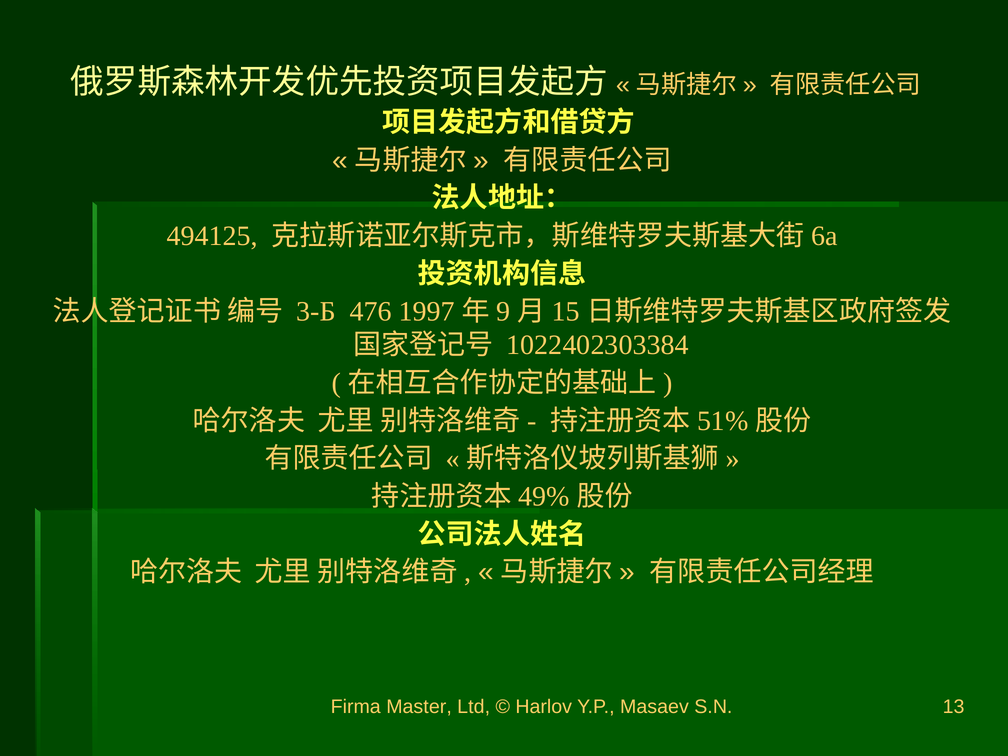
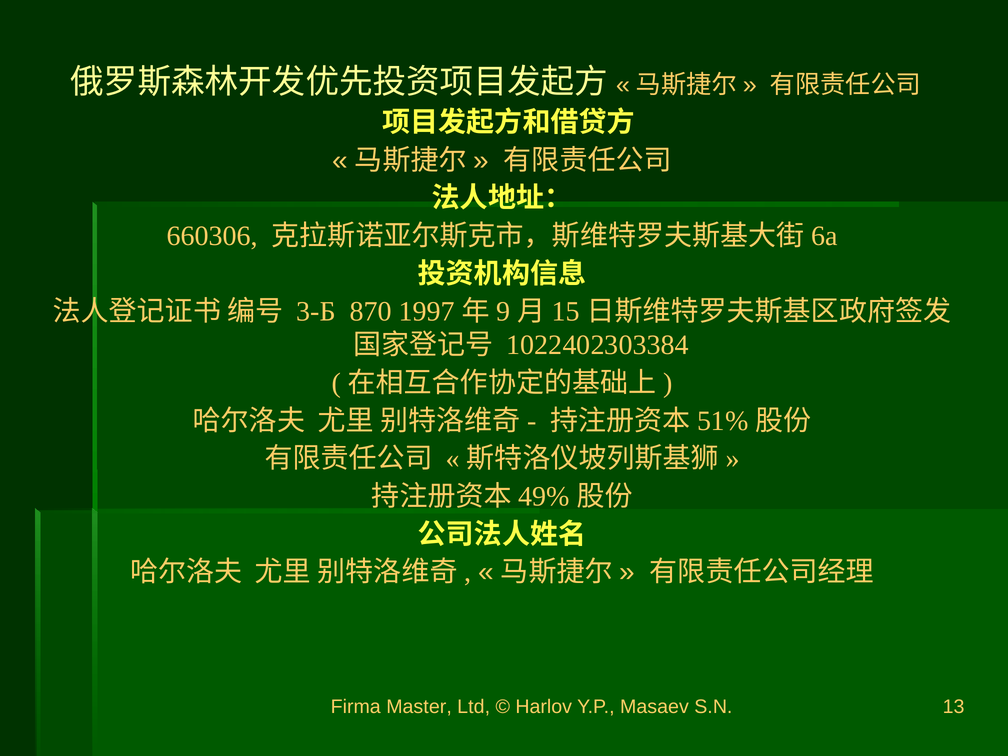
494125: 494125 -> 660306
476: 476 -> 870
